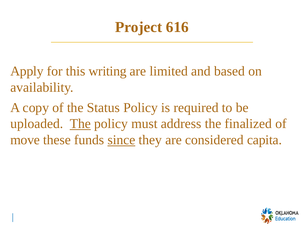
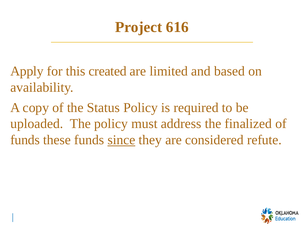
writing: writing -> created
The at (80, 124) underline: present -> none
move at (25, 140): move -> funds
capita: capita -> refute
